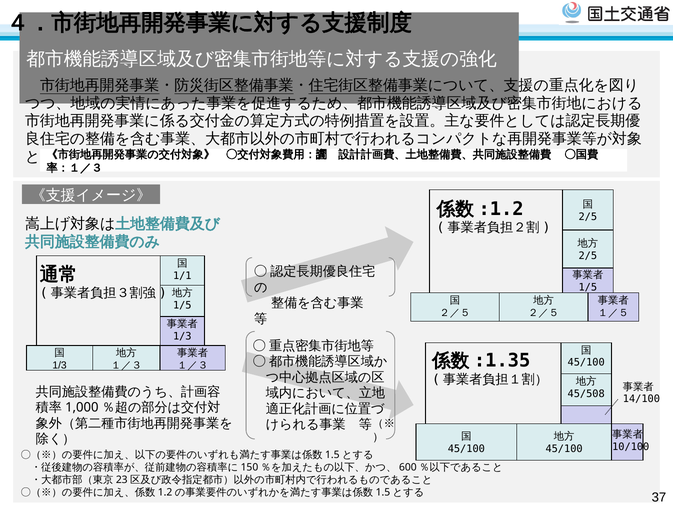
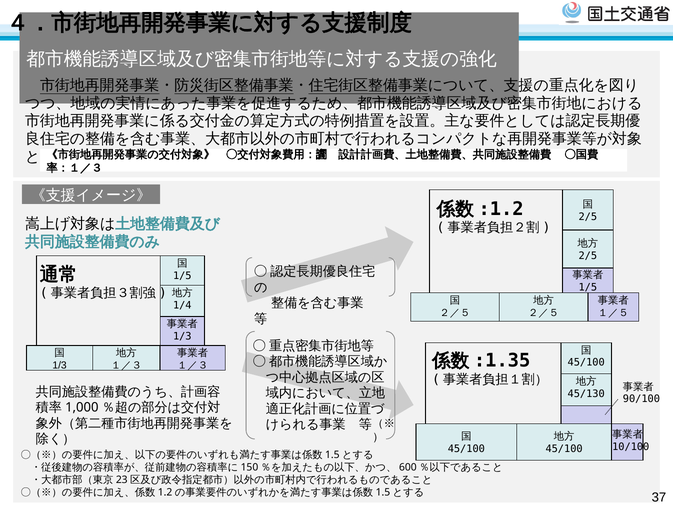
1/1 at (182, 276): 1/1 -> 1/5
1/5 at (182, 305): 1/5 -> 1/4
45/508: 45/508 -> 45/130
14/100: 14/100 -> 90/100
